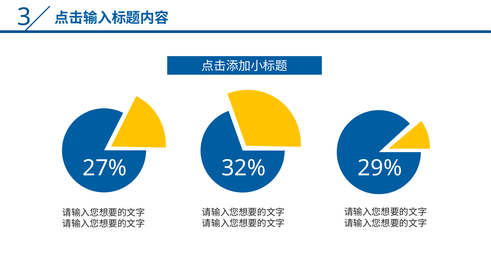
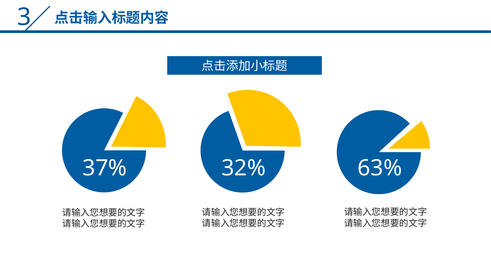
27%: 27% -> 37%
29%: 29% -> 63%
